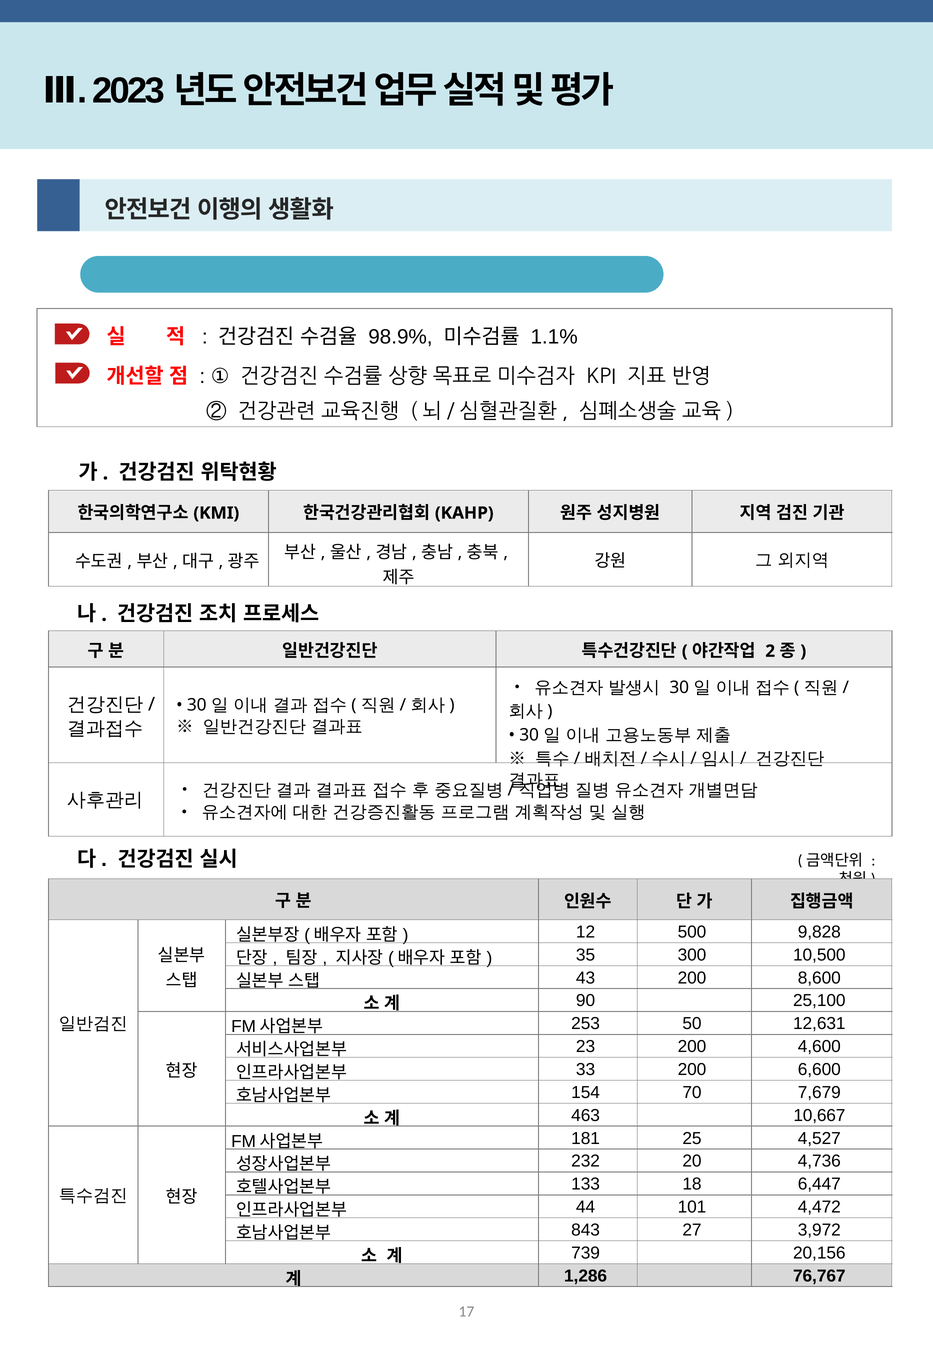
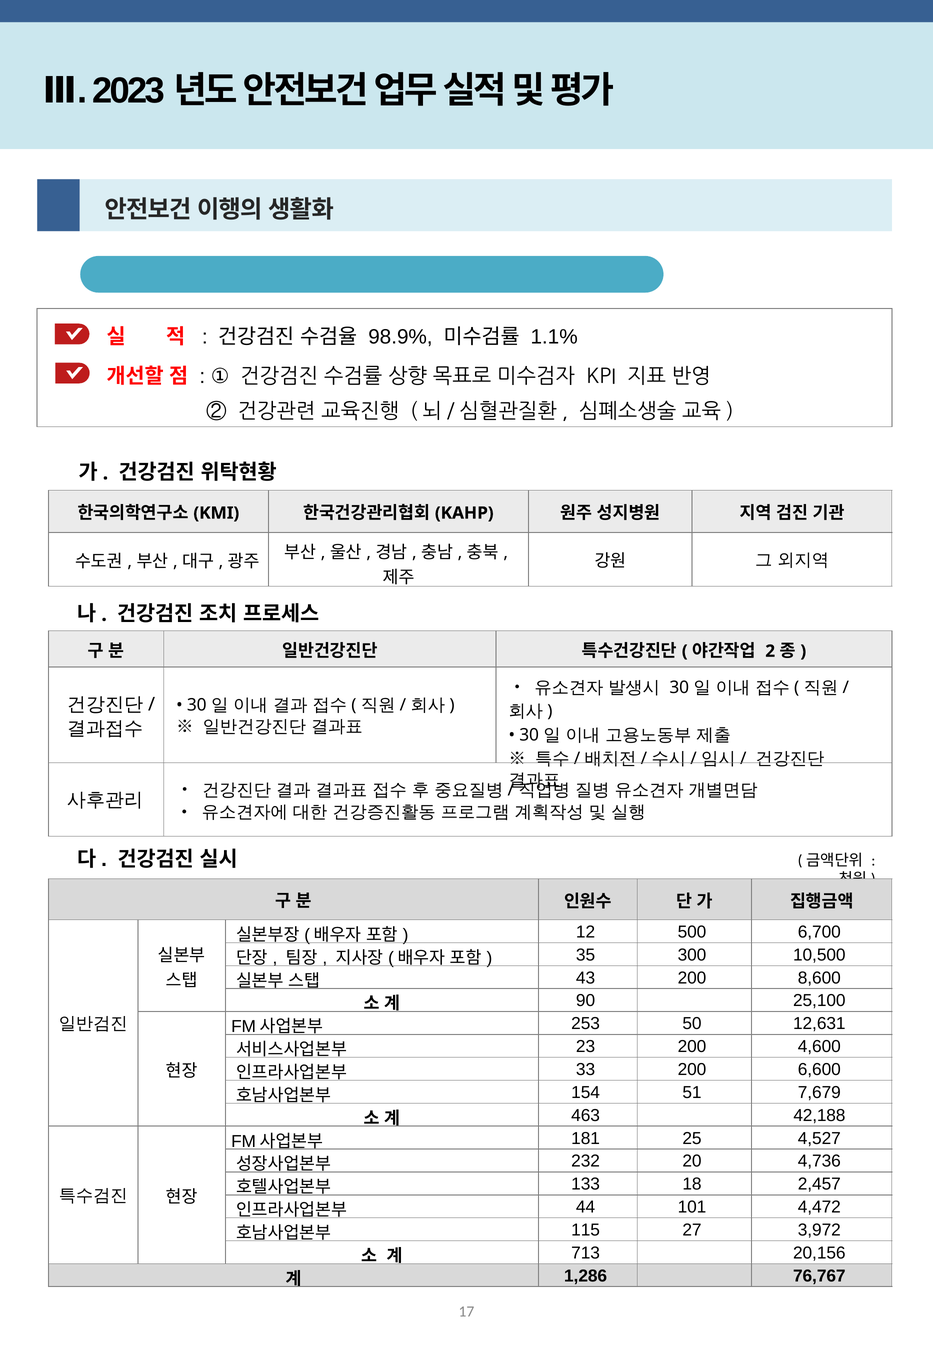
9,828: 9,828 -> 6,700
70: 70 -> 51
10,667: 10,667 -> 42,188
6,447: 6,447 -> 2,457
843: 843 -> 115
739: 739 -> 713
